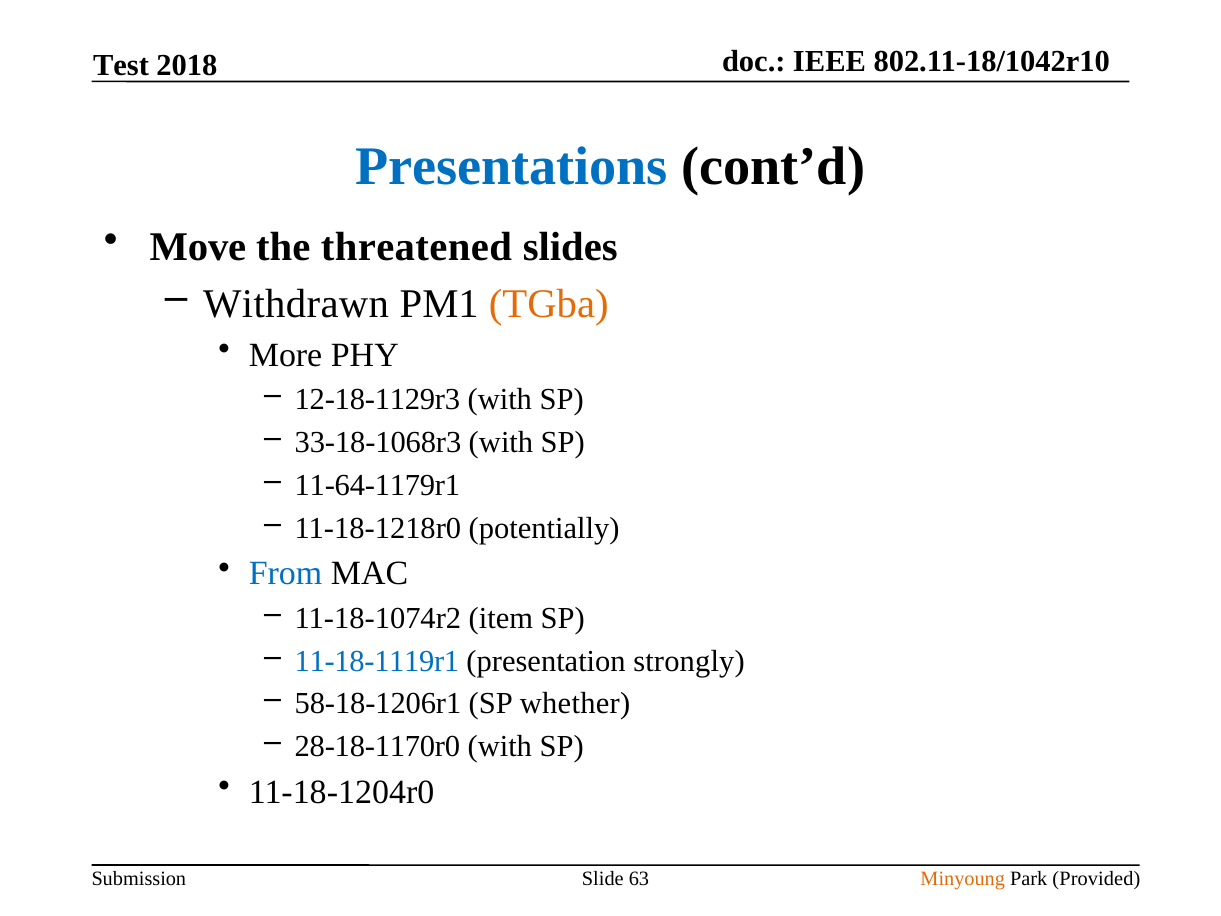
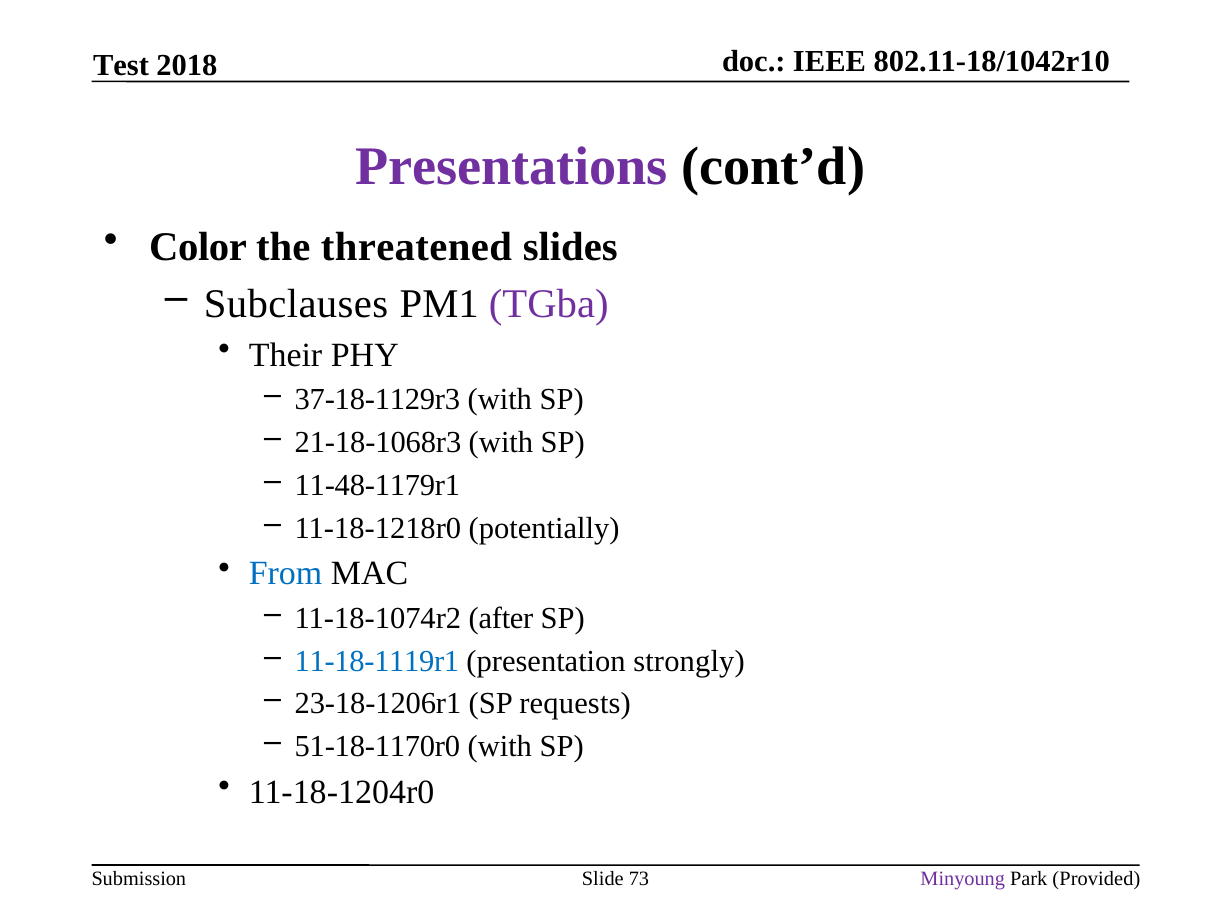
Presentations colour: blue -> purple
Move: Move -> Color
Withdrawn: Withdrawn -> Subclauses
TGba colour: orange -> purple
More: More -> Their
12-18-1129r3: 12-18-1129r3 -> 37-18-1129r3
33-18-1068r3: 33-18-1068r3 -> 21-18-1068r3
11-64-1179r1: 11-64-1179r1 -> 11-48-1179r1
item: item -> after
58-18-1206r1: 58-18-1206r1 -> 23-18-1206r1
whether: whether -> requests
28-18-1170r0: 28-18-1170r0 -> 51-18-1170r0
63: 63 -> 73
Minyoung colour: orange -> purple
